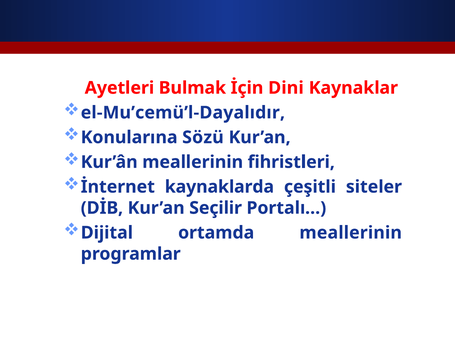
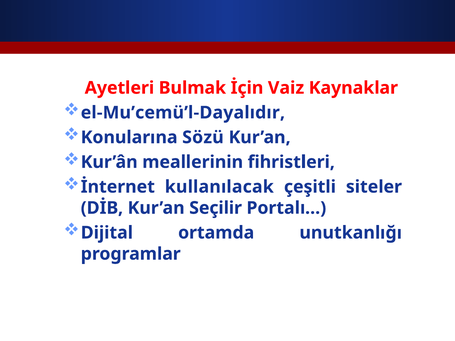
Dini: Dini -> Vaiz
kaynaklarda: kaynaklarda -> kullanılacak
ortamda meallerinin: meallerinin -> unutkanlığı
